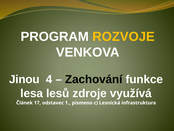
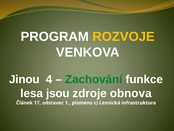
Zachování colour: black -> green
lesů: lesů -> jsou
využívá: využívá -> obnova
